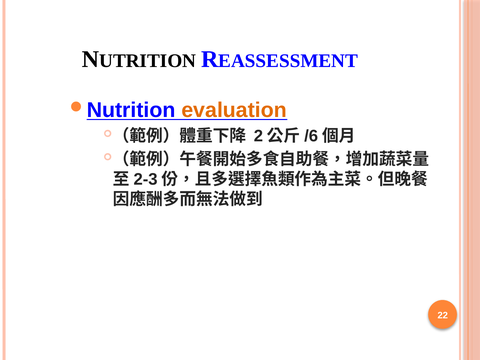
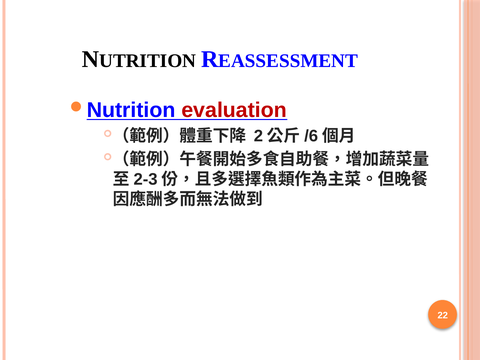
evaluation colour: orange -> red
